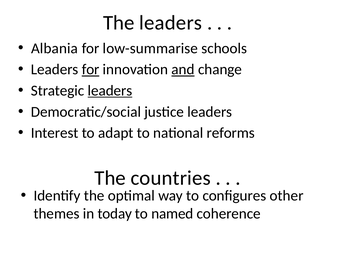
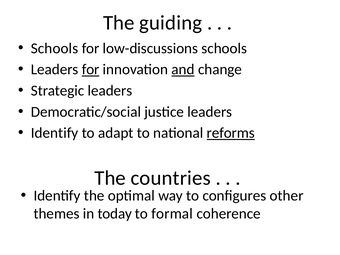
The leaders: leaders -> guiding
Albania at (55, 48): Albania -> Schools
low-summarise: low-summarise -> low-discussions
leaders at (110, 91) underline: present -> none
Interest at (55, 133): Interest -> Identify
reforms underline: none -> present
named: named -> formal
